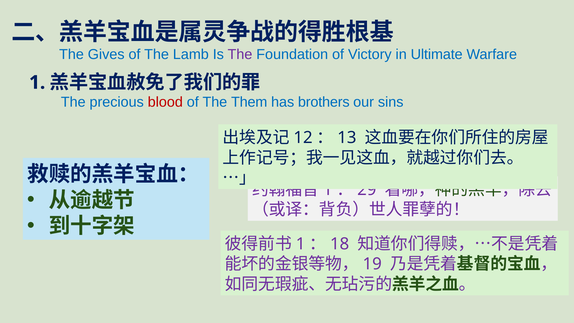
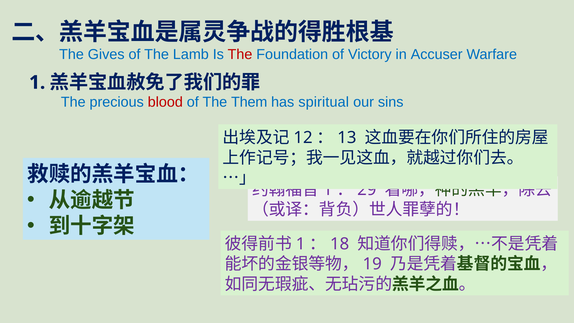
The at (240, 54) colour: purple -> red
Ultimate: Ultimate -> Accuser
brothers: brothers -> spiritual
